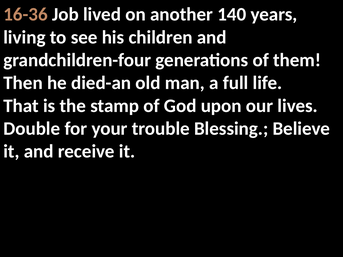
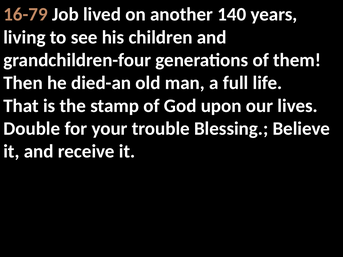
16-36: 16-36 -> 16-79
